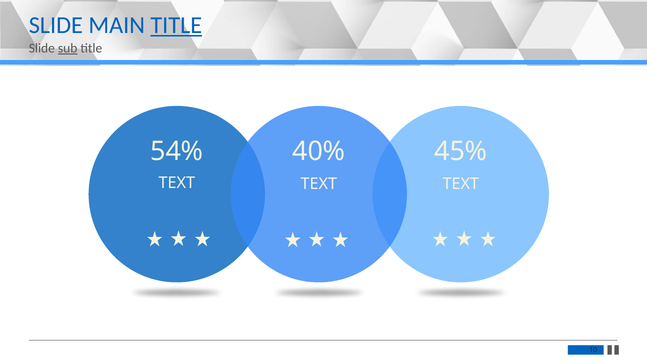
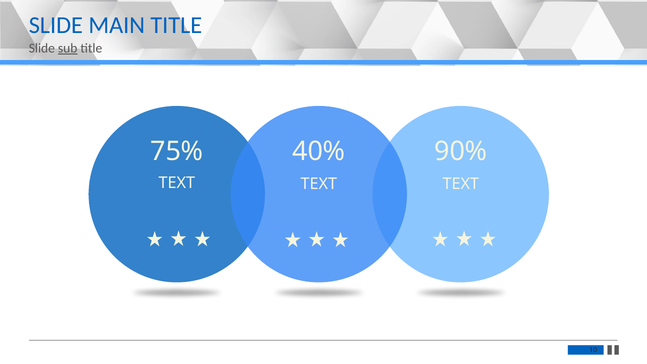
TITLE at (176, 25) underline: present -> none
54%: 54% -> 75%
45%: 45% -> 90%
